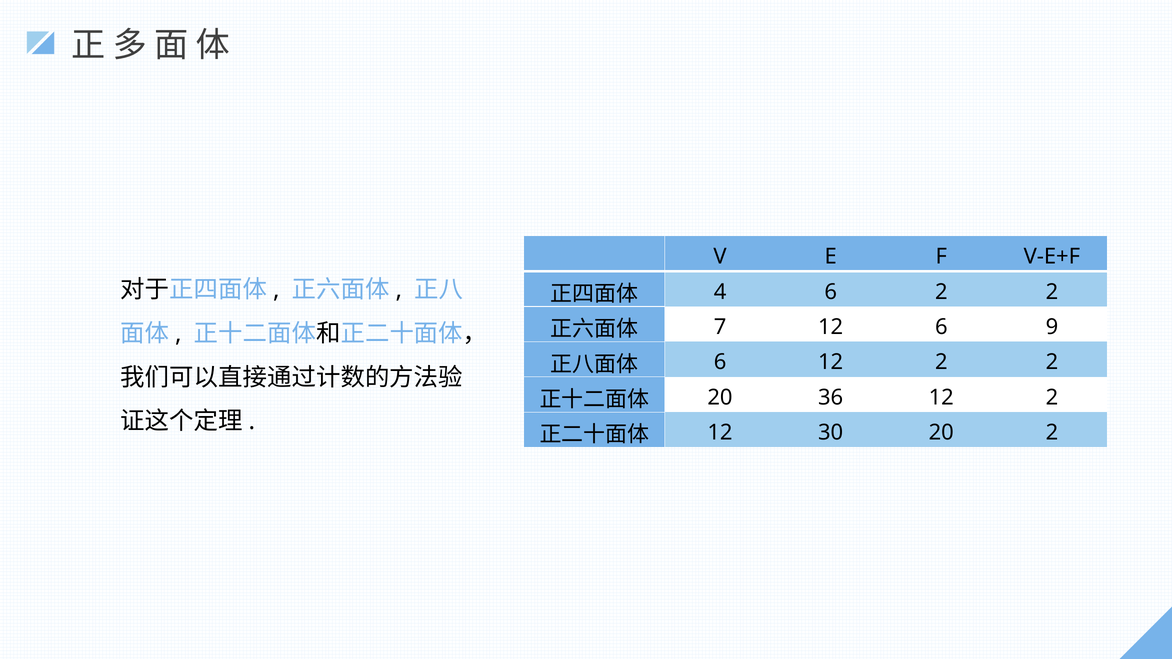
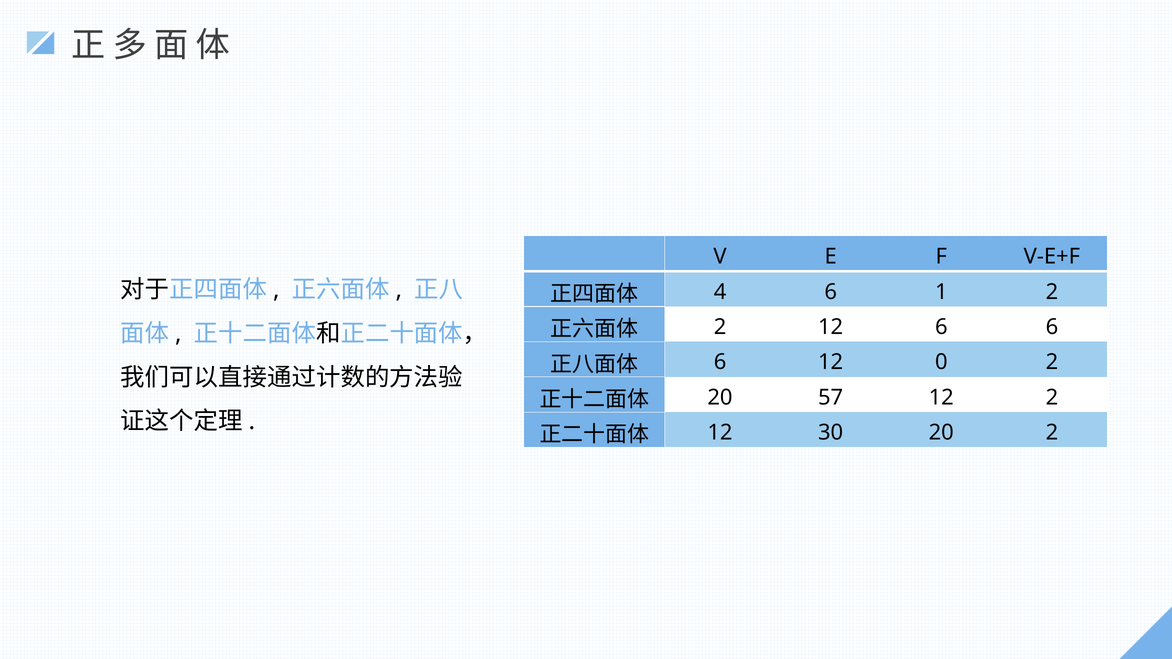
6 2: 2 -> 1
7 at (720, 327): 7 -> 2
6 9: 9 -> 6
6 12 2: 2 -> 0
36: 36 -> 57
